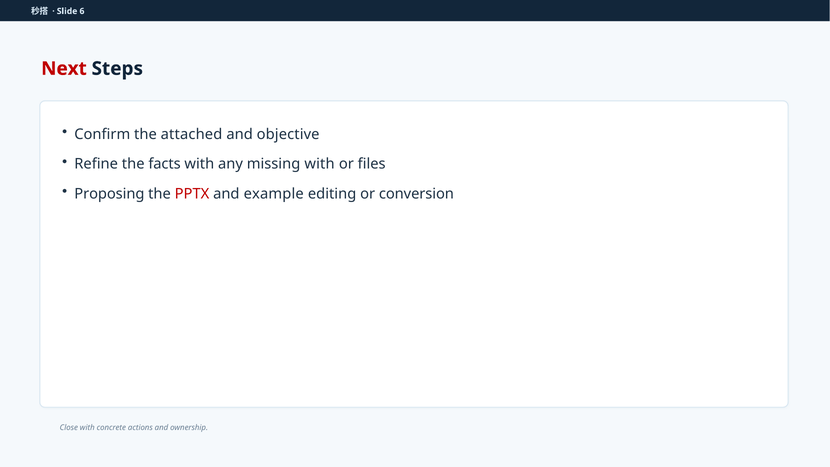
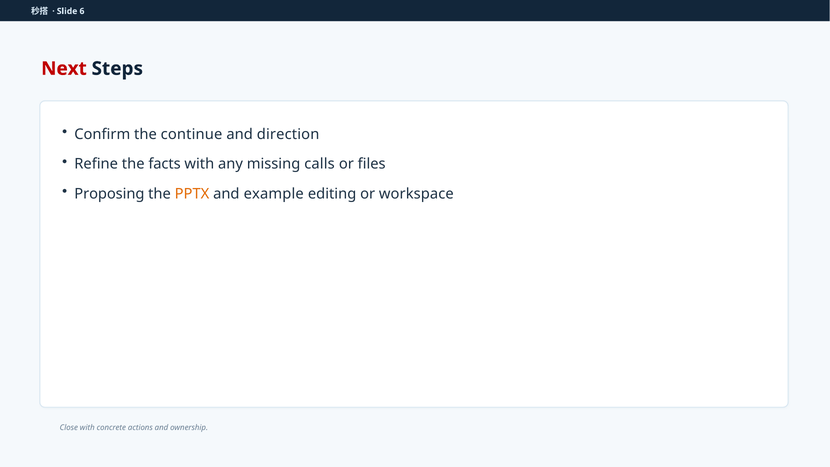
attached: attached -> continue
objective: objective -> direction
missing with: with -> calls
PPTX colour: red -> orange
conversion: conversion -> workspace
